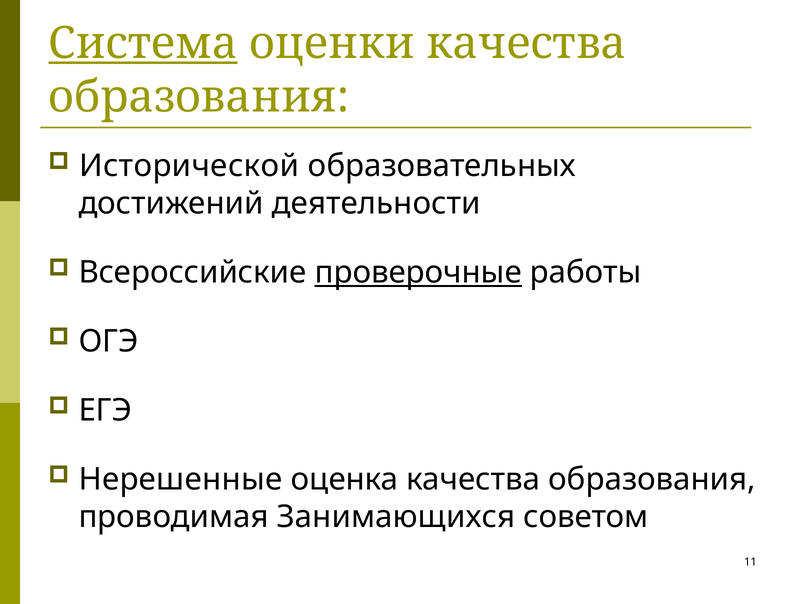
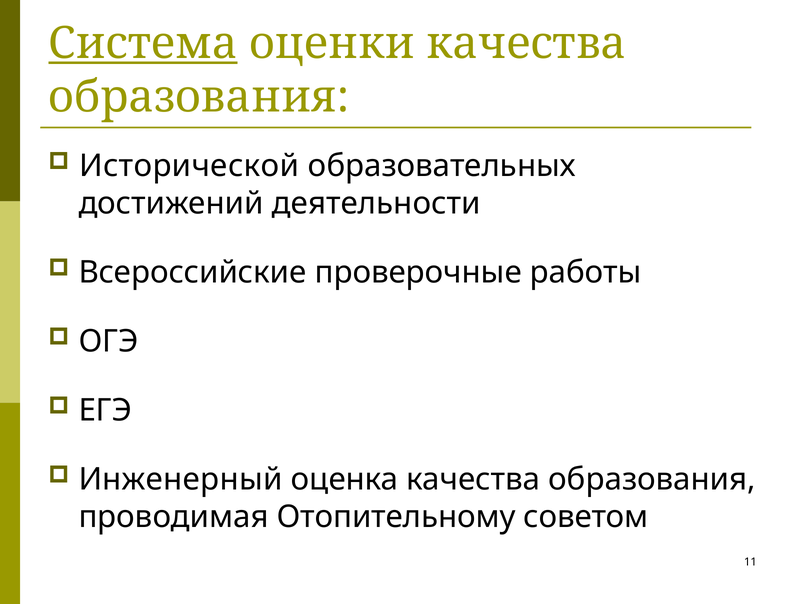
проверочные underline: present -> none
Нерешенные: Нерешенные -> Инженерный
Занимающихся: Занимающихся -> Отопительному
